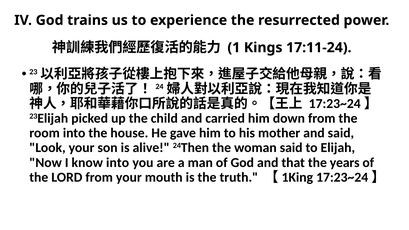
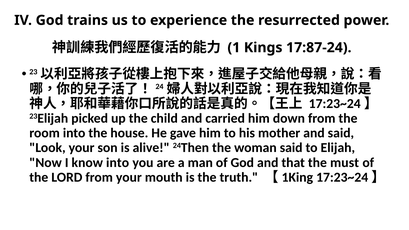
17:11-24: 17:11-24 -> 17:87-24
years: years -> must
